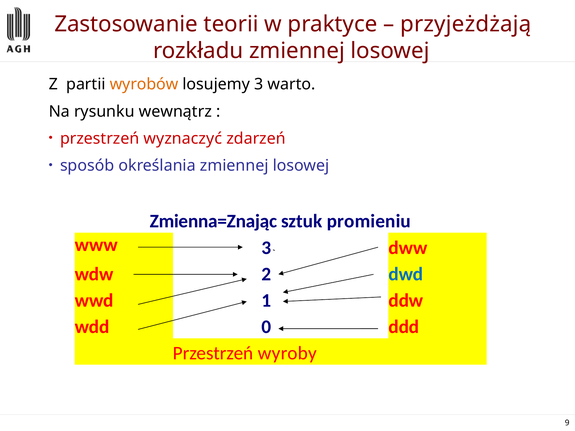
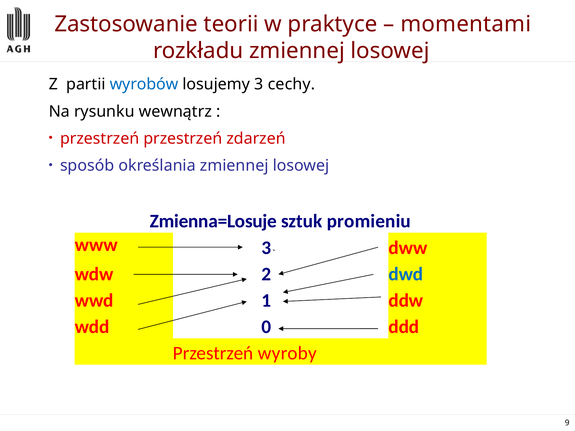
przyjeżdżają: przyjeżdżają -> momentami
wyrobów colour: orange -> blue
warto: warto -> cechy
przestrzeń wyznaczyć: wyznaczyć -> przestrzeń
Zmienna=Znając: Zmienna=Znając -> Zmienna=Losuje
